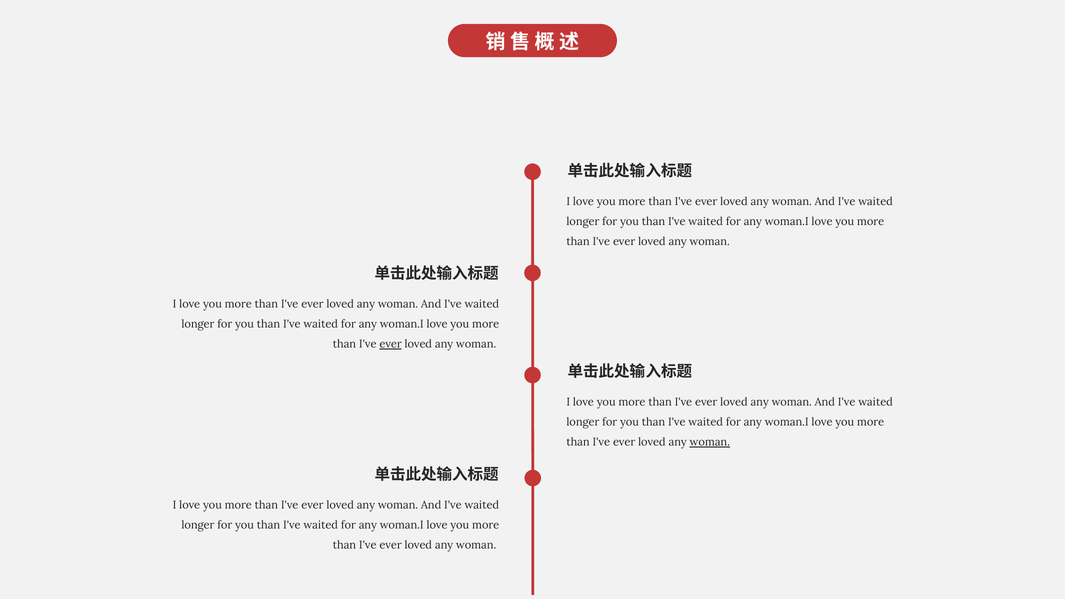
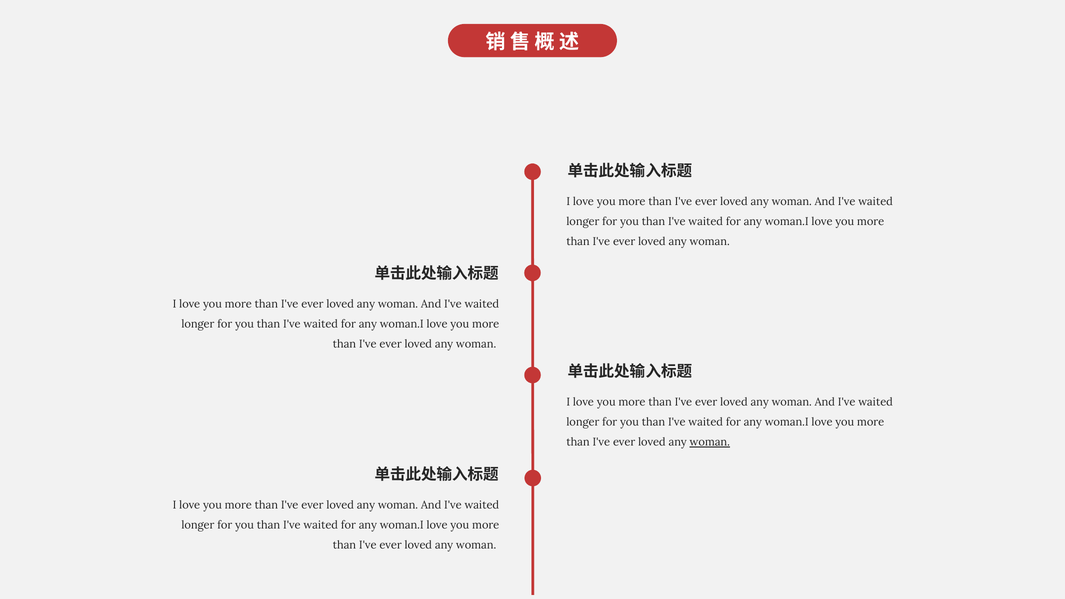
ever at (391, 344) underline: present -> none
